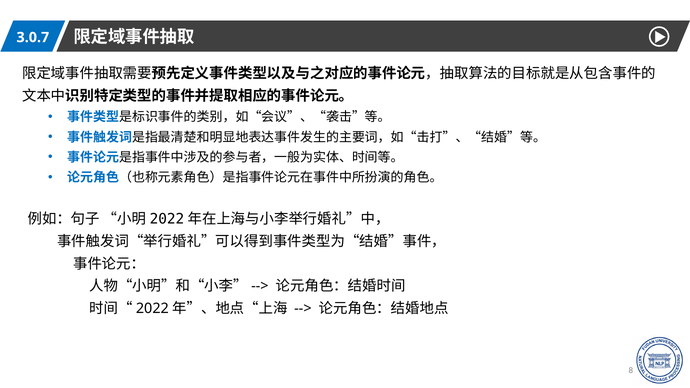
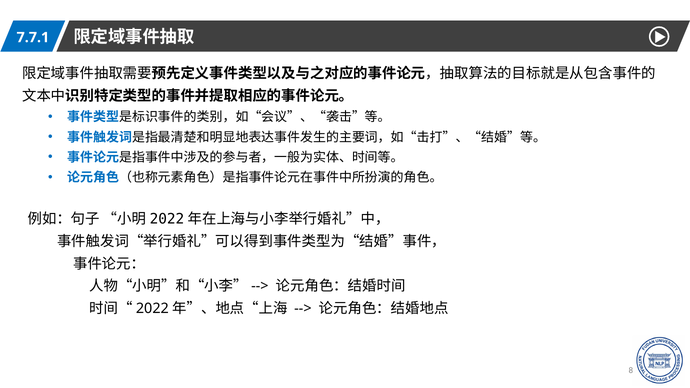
3.0.7: 3.0.7 -> 7.7.1
